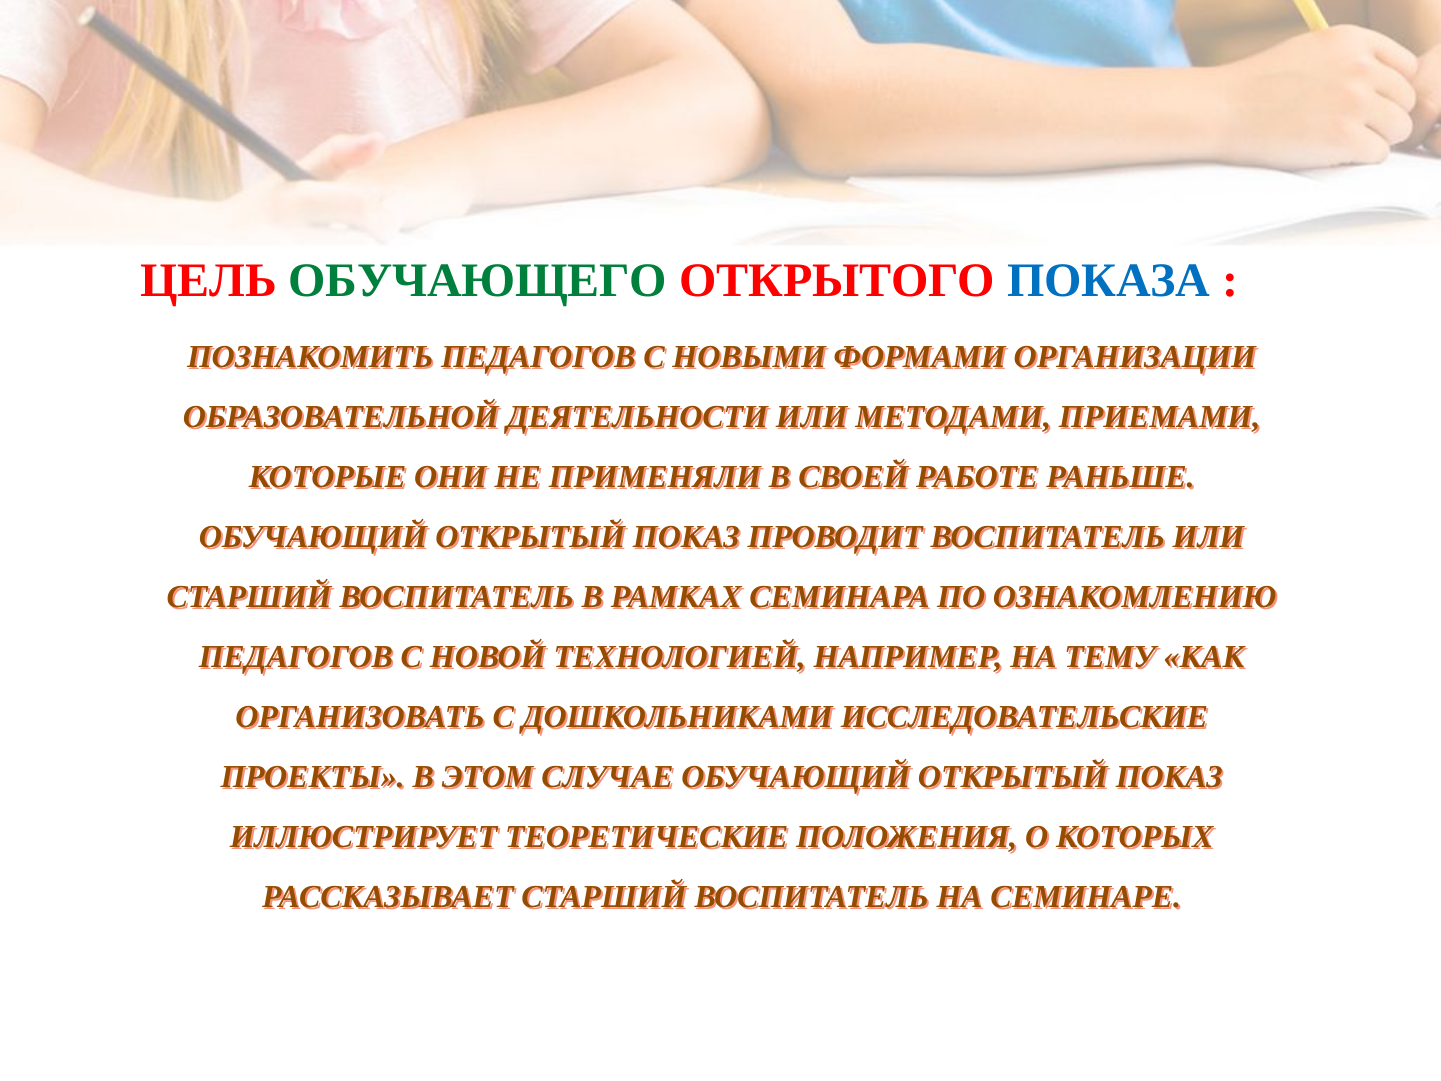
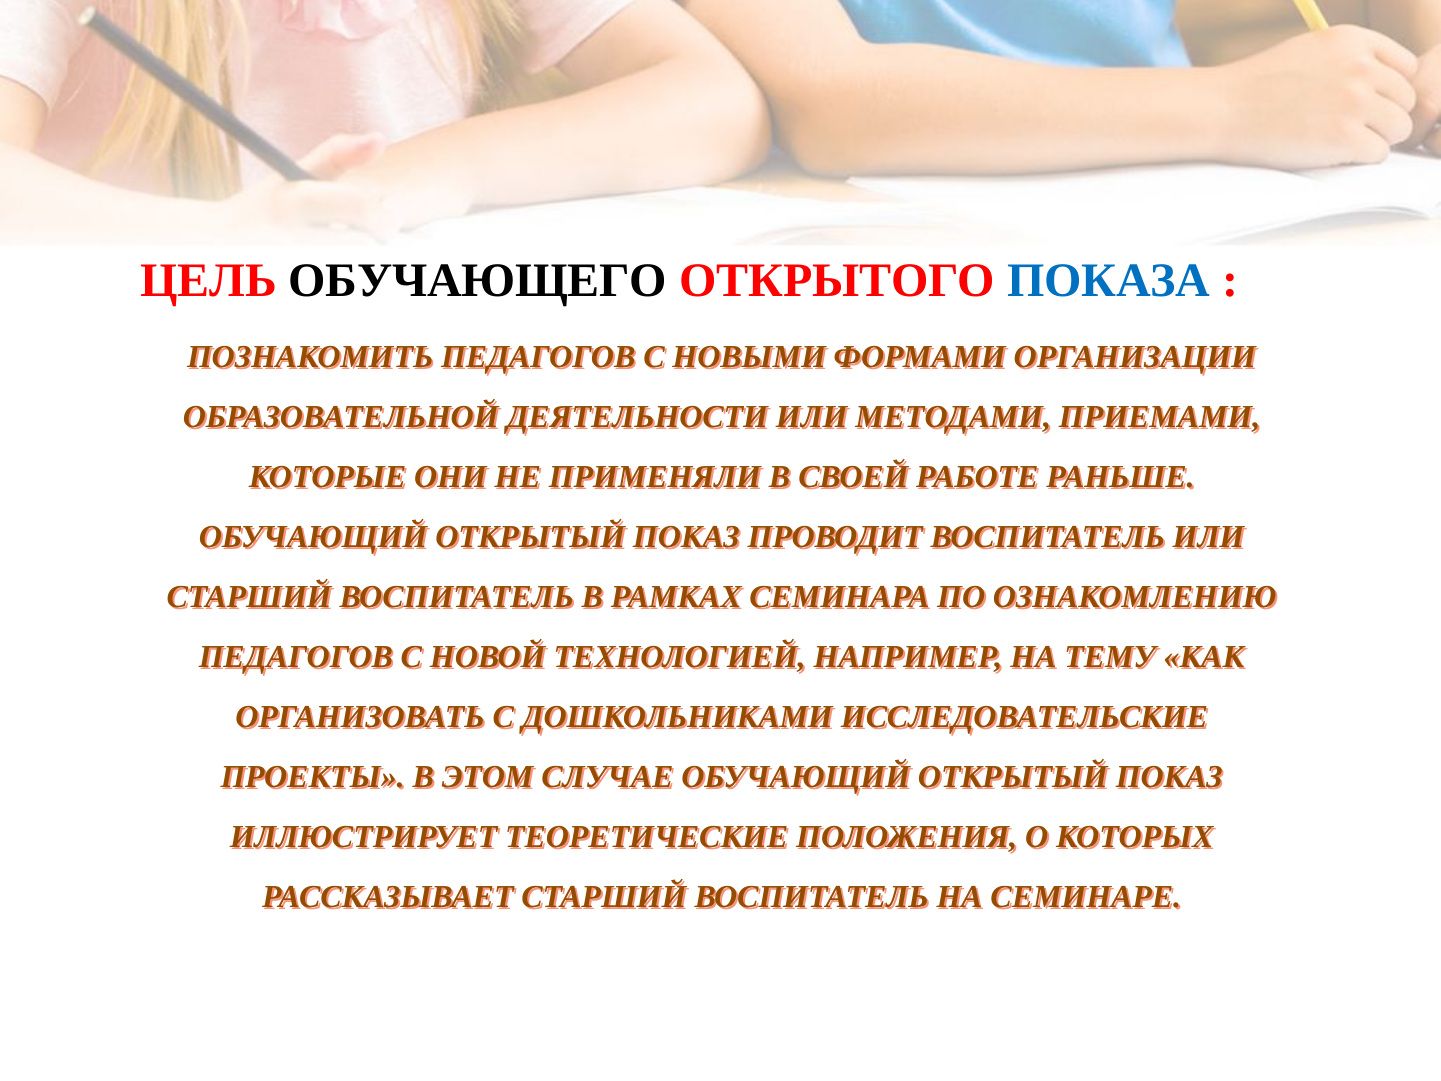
ОБУЧАЮЩЕГО colour: green -> black
